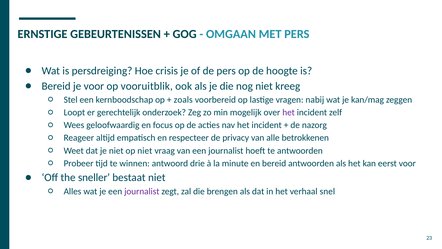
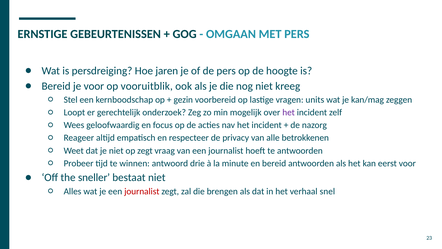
crisis: crisis -> jaren
zoals: zoals -> gezin
nabij: nabij -> units
op niet: niet -> zegt
journalist at (142, 191) colour: purple -> red
